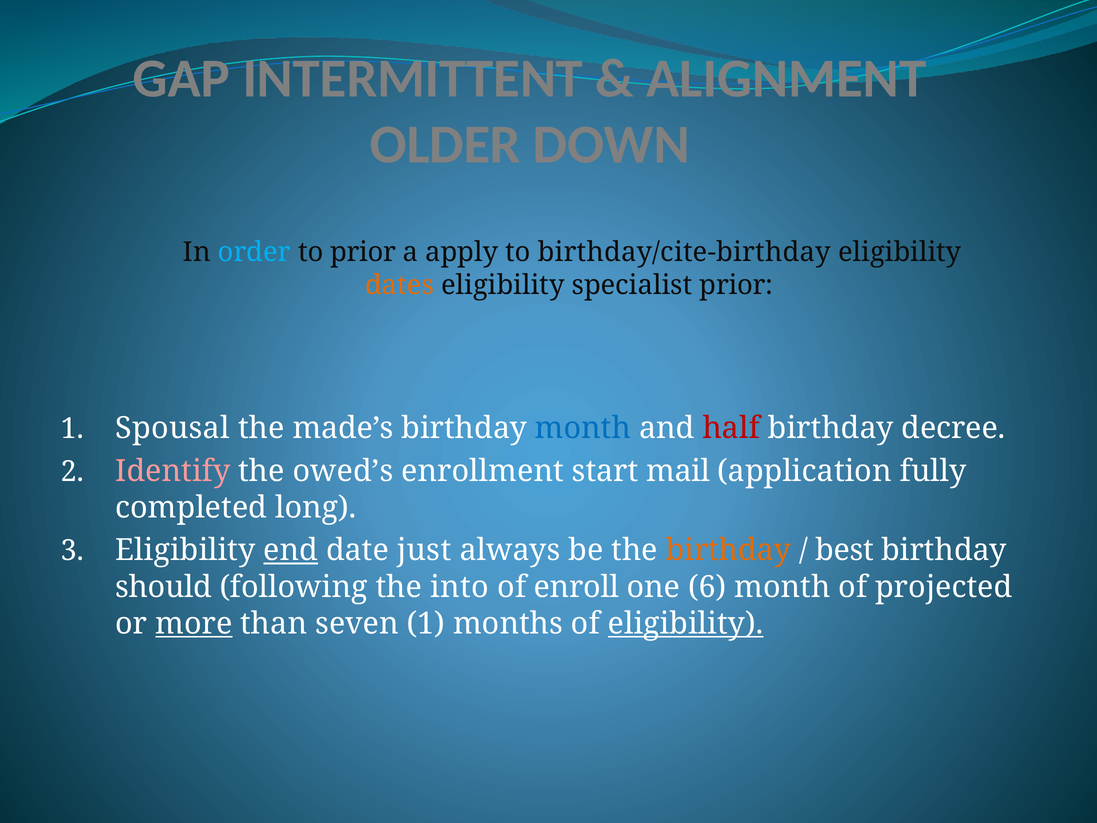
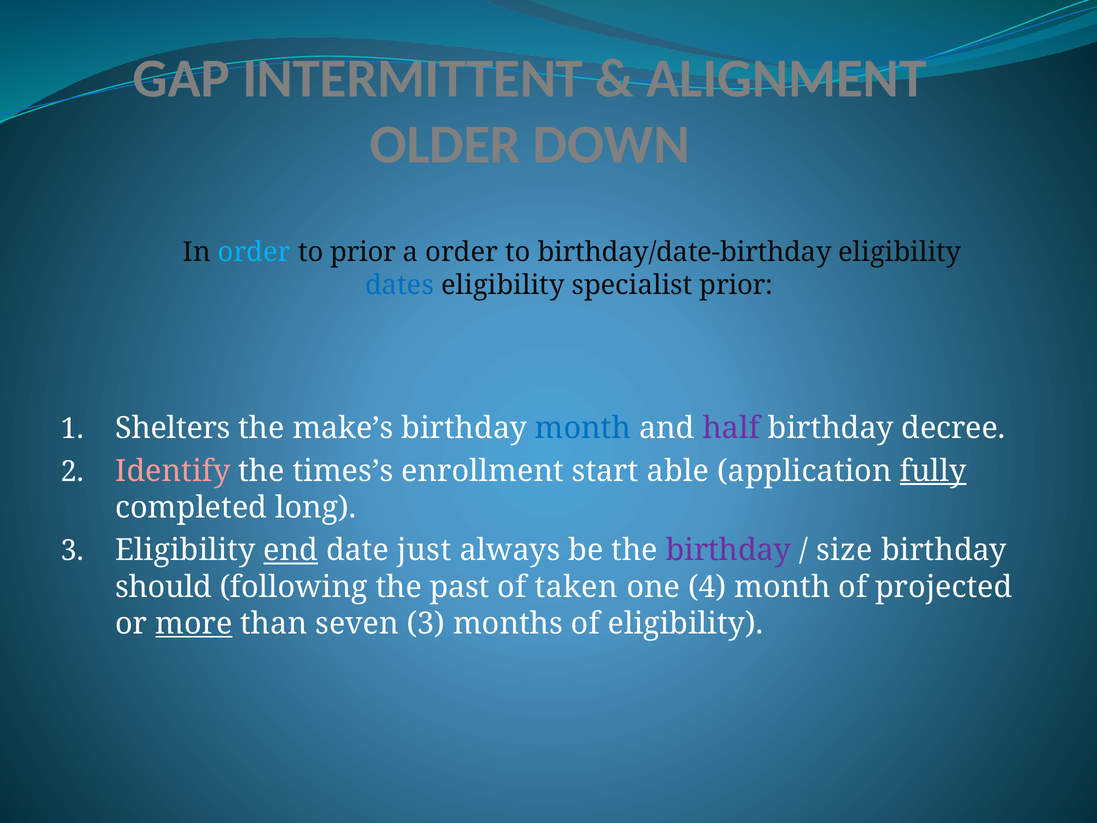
a apply: apply -> order
birthday/cite-birthday: birthday/cite-birthday -> birthday/date-birthday
dates colour: orange -> blue
Spousal: Spousal -> Shelters
made’s: made’s -> make’s
half colour: red -> purple
owed’s: owed’s -> times’s
mail: mail -> able
fully underline: none -> present
birthday at (728, 550) colour: orange -> purple
best: best -> size
into: into -> past
enroll: enroll -> taken
6: 6 -> 4
seven 1: 1 -> 3
eligibility at (686, 623) underline: present -> none
